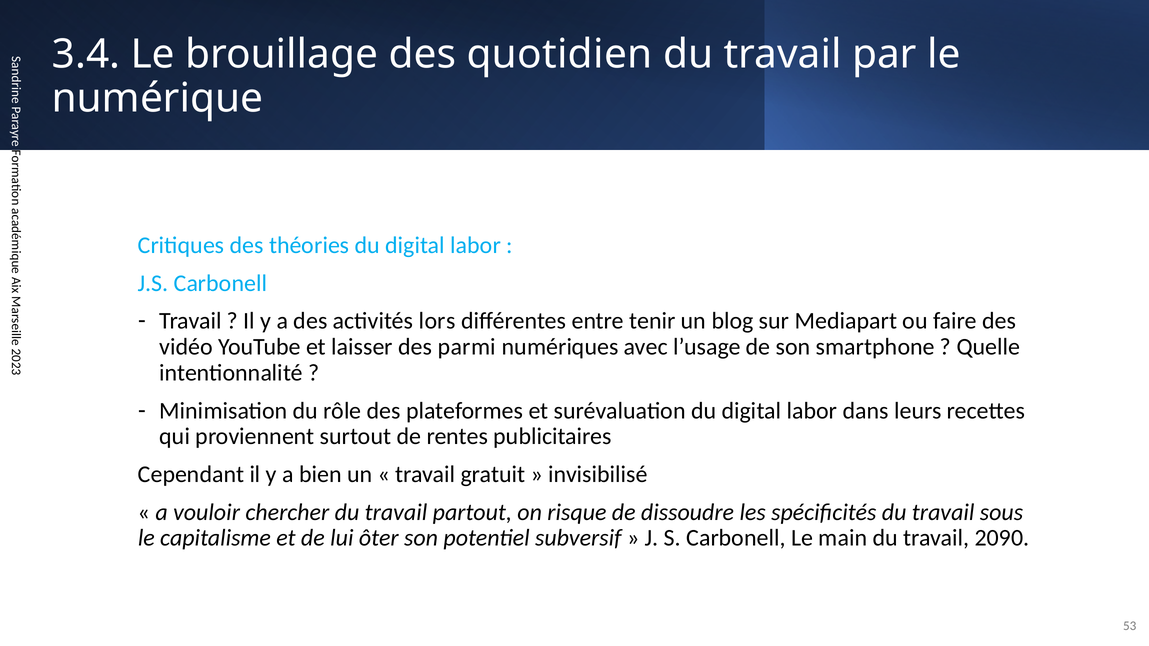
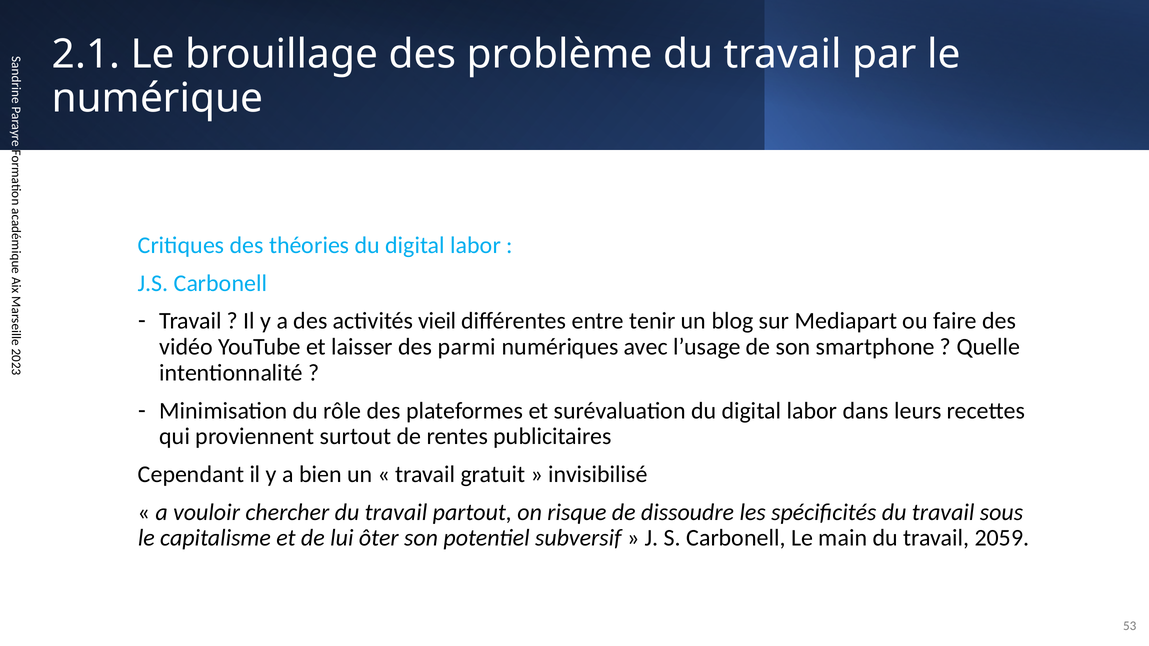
3.4: 3.4 -> 2.1
quotidien: quotidien -> problème
lors: lors -> vieil
2090: 2090 -> 2059
